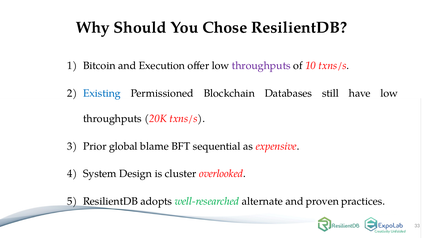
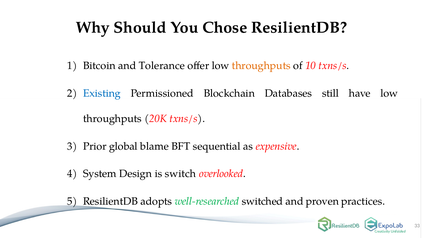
Execution: Execution -> Tolerance
throughputs at (261, 66) colour: purple -> orange
cluster: cluster -> switch
alternate: alternate -> switched
